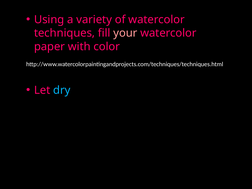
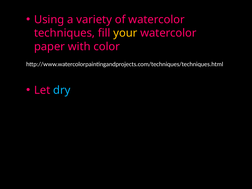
your colour: pink -> yellow
